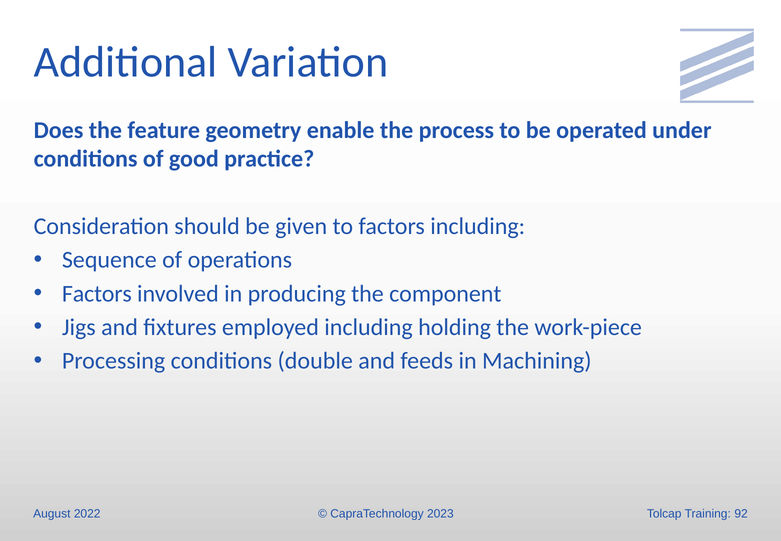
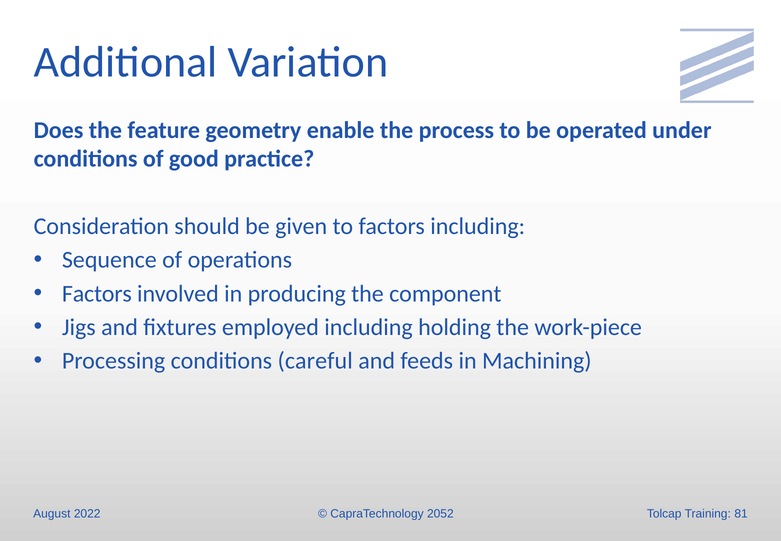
double: double -> careful
2023: 2023 -> 2052
92: 92 -> 81
